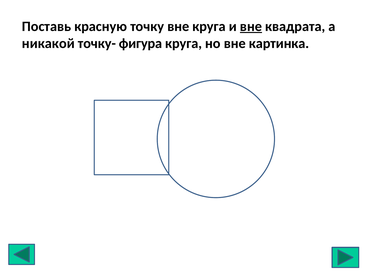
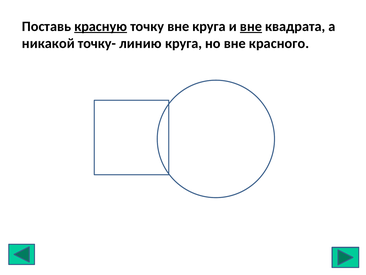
красную underline: none -> present
фигура: фигура -> линию
картинка: картинка -> красного
